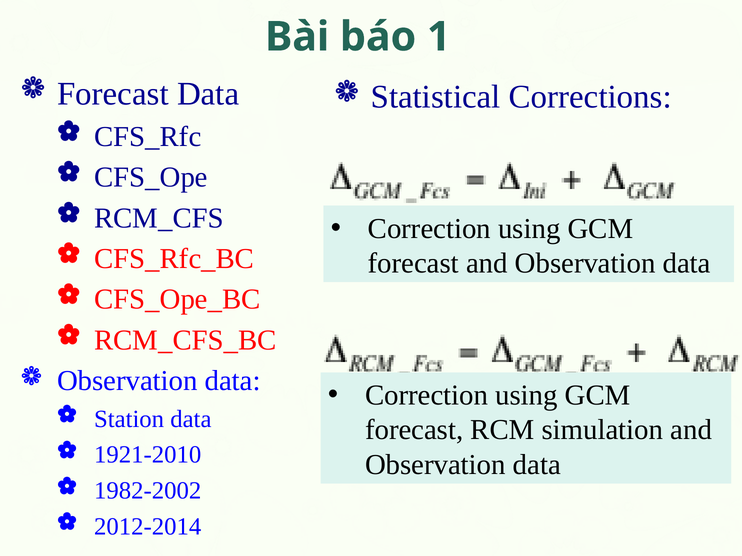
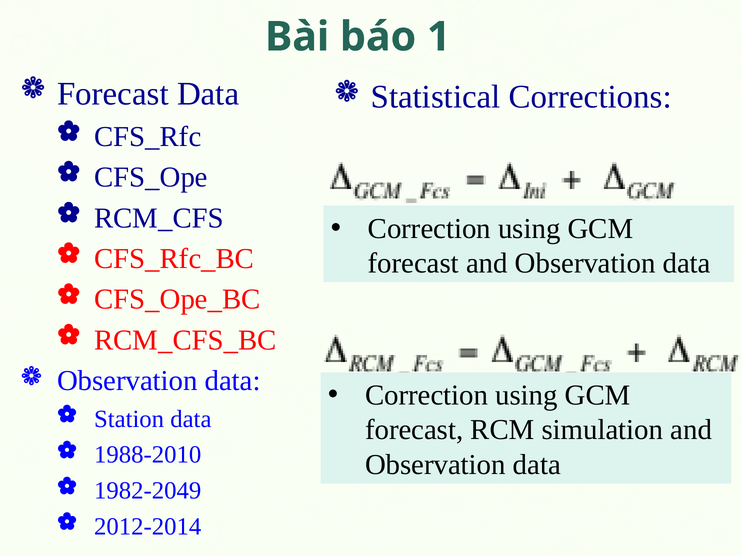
1921-2010: 1921-2010 -> 1988-2010
1982-2002: 1982-2002 -> 1982-2049
